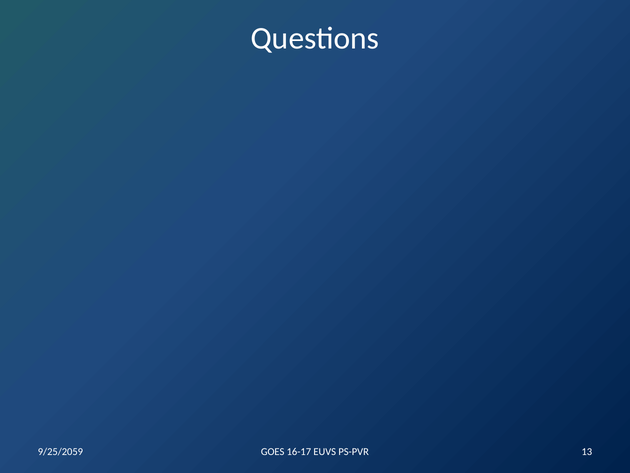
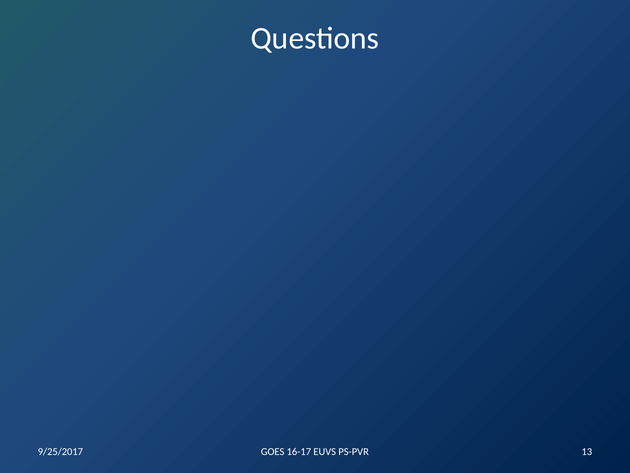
9/25/2059: 9/25/2059 -> 9/25/2017
